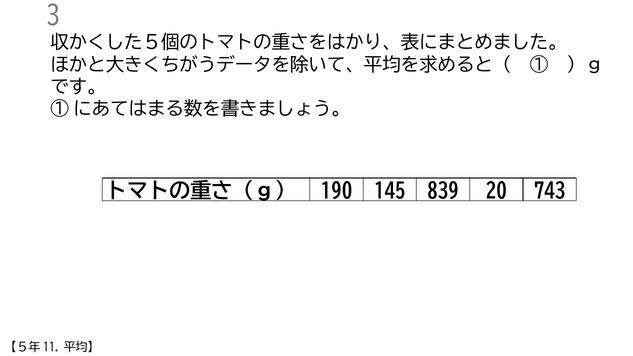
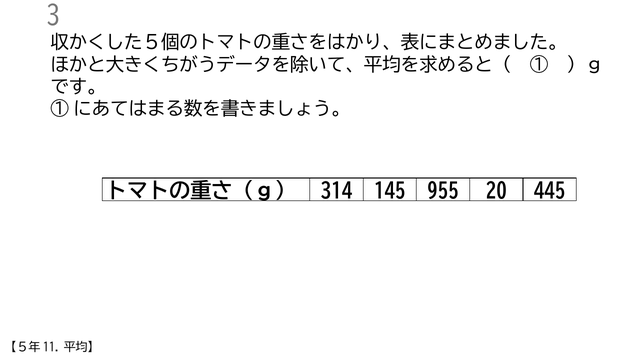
190: 190 -> 314
839: 839 -> 955
743: 743 -> 445
